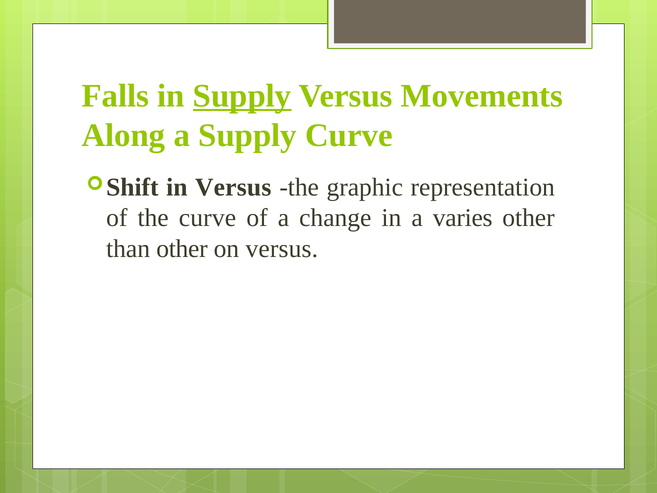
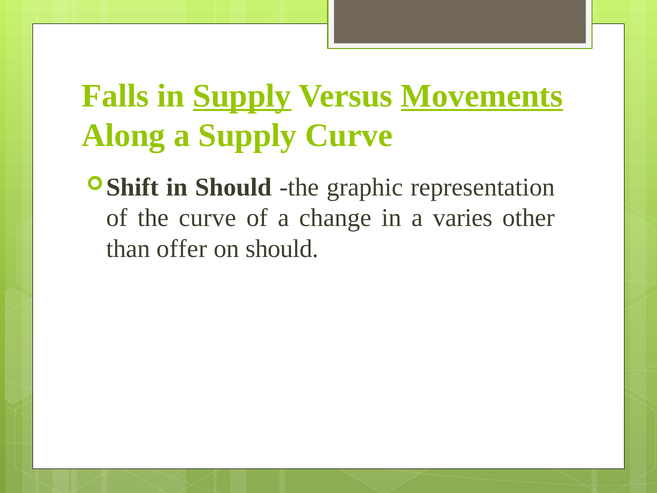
Movements underline: none -> present
in Versus: Versus -> Should
than other: other -> offer
on versus: versus -> should
